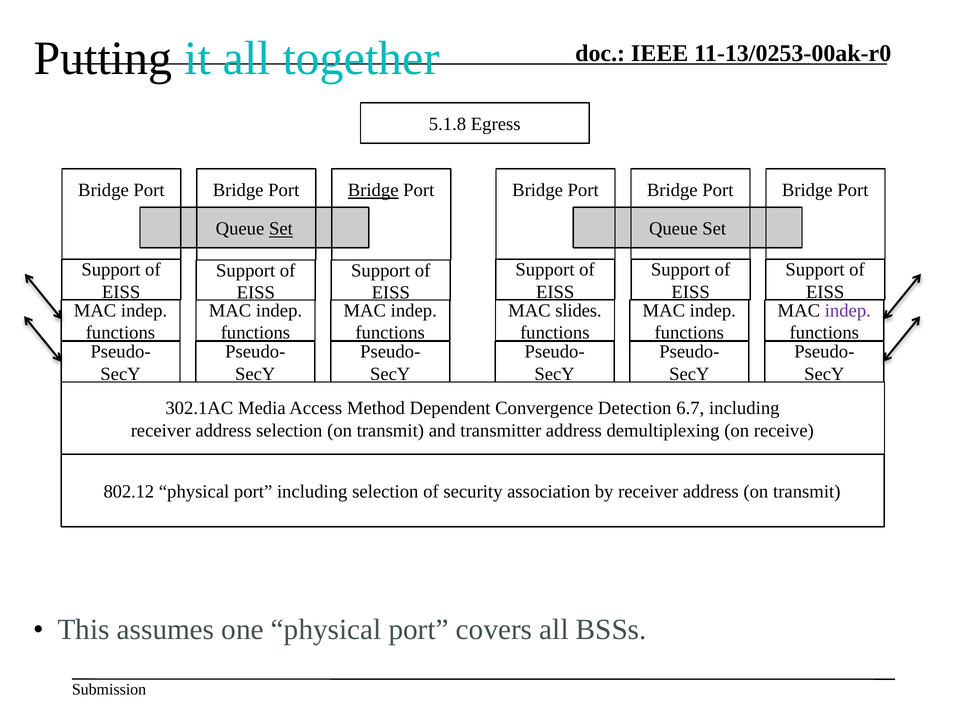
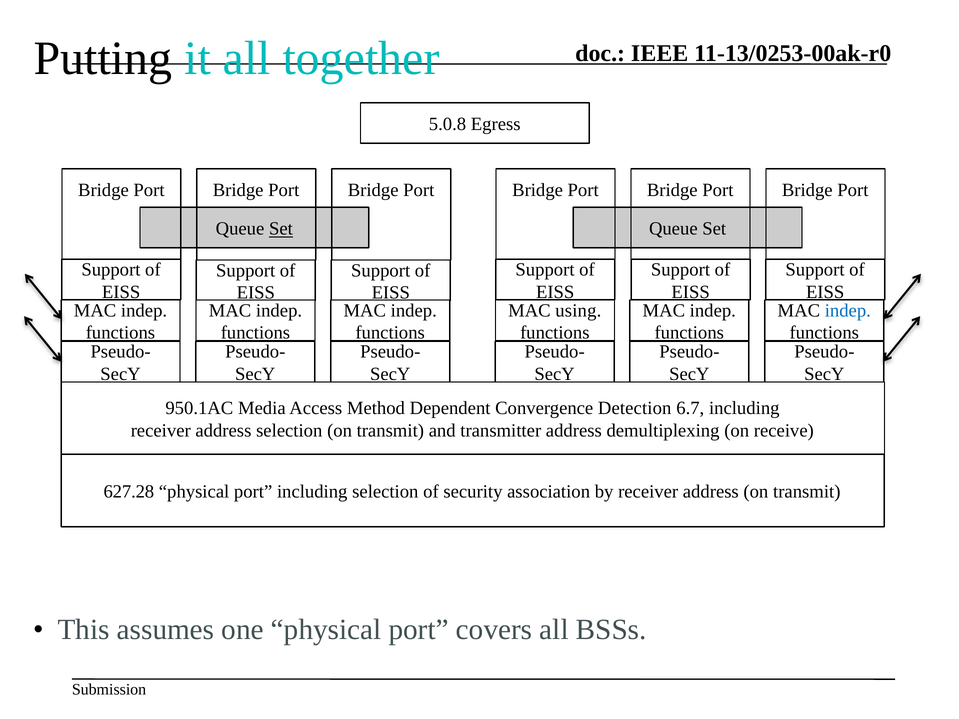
5.1.8: 5.1.8 -> 5.0.8
Bridge at (373, 190) underline: present -> none
slides: slides -> using
indep at (848, 311) colour: purple -> blue
302.1AC: 302.1AC -> 950.1AC
802.12: 802.12 -> 627.28
